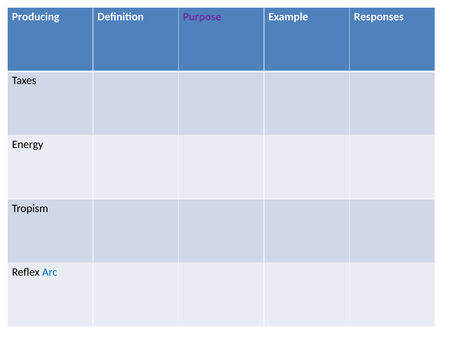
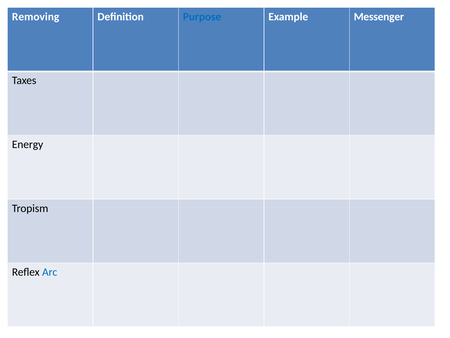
Producing: Producing -> Removing
Purpose colour: purple -> blue
Responses: Responses -> Messenger
